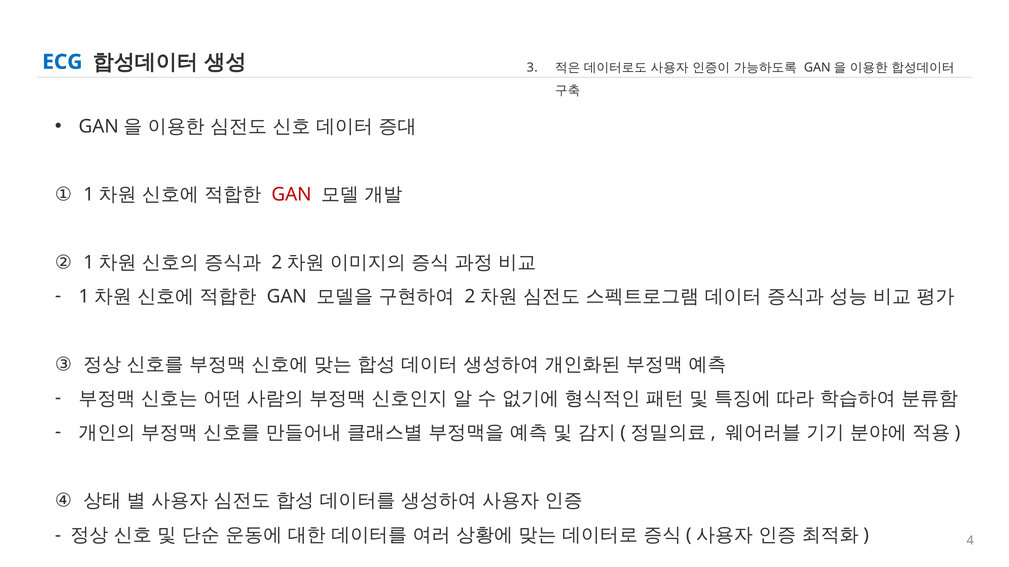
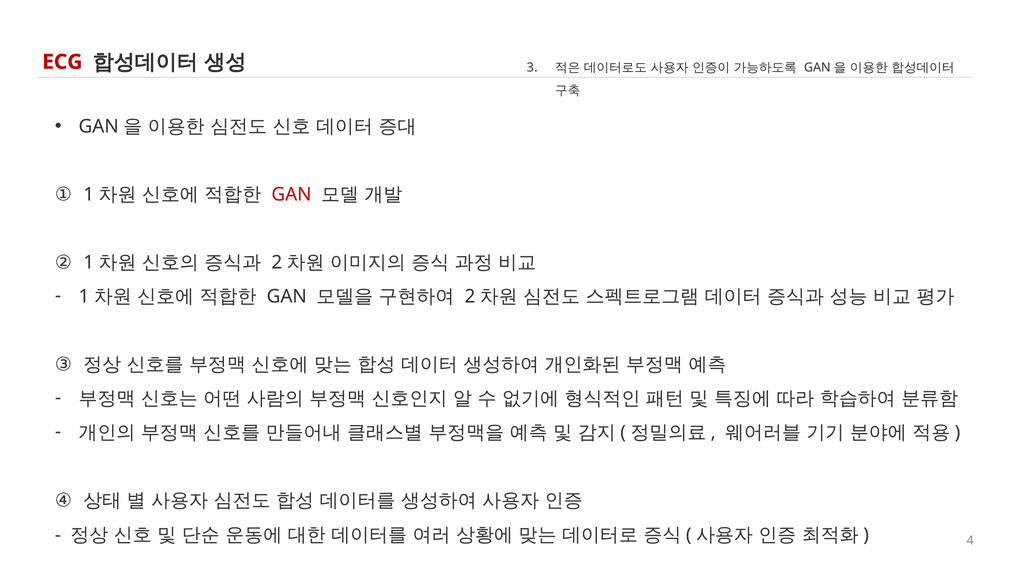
ECG colour: blue -> red
